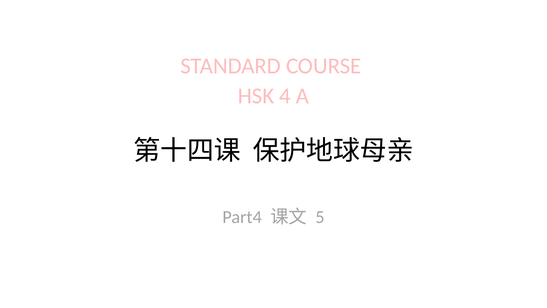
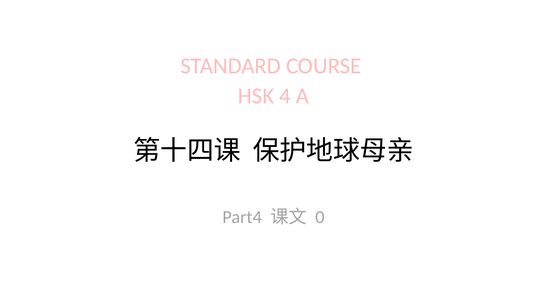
5: 5 -> 0
